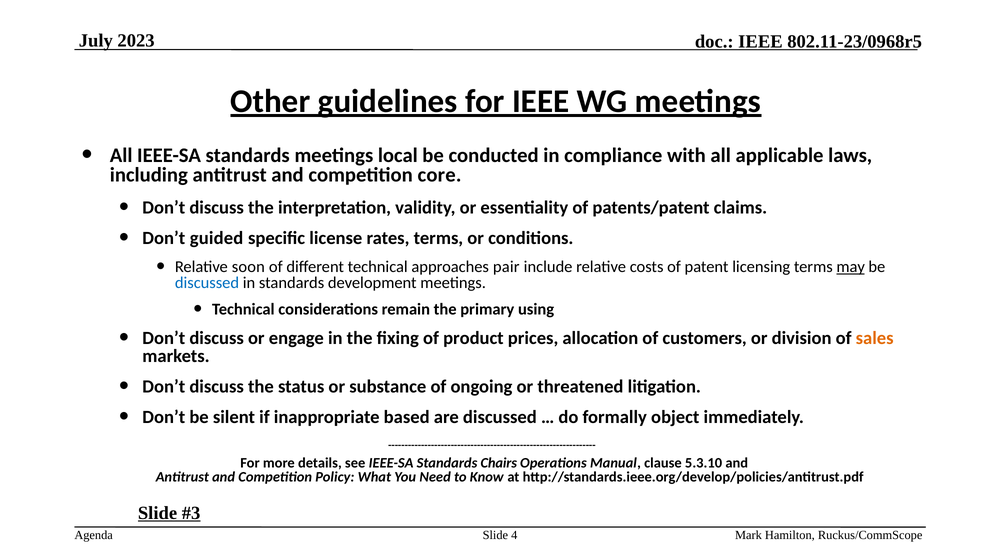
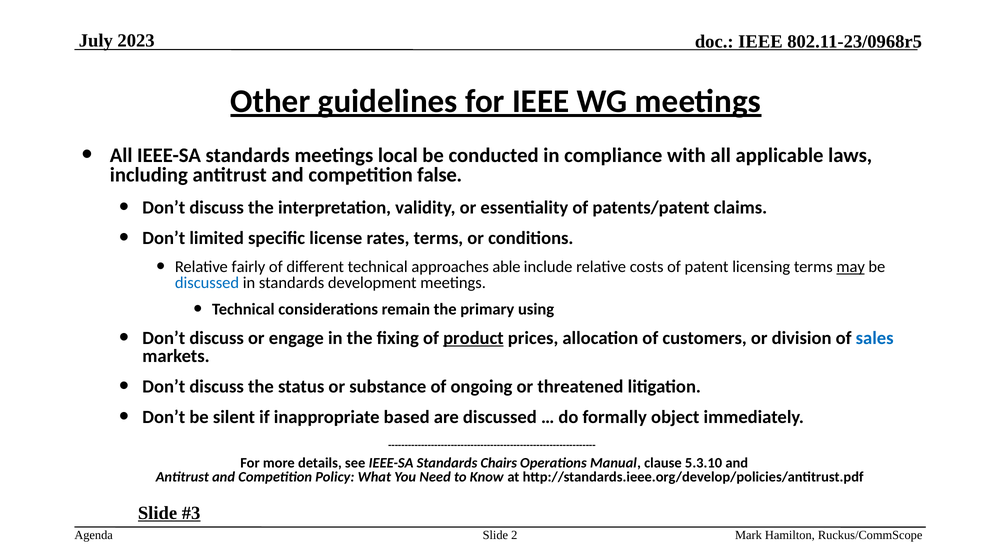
core: core -> false
guided: guided -> limited
soon: soon -> fairly
pair: pair -> able
product underline: none -> present
sales colour: orange -> blue
4: 4 -> 2
